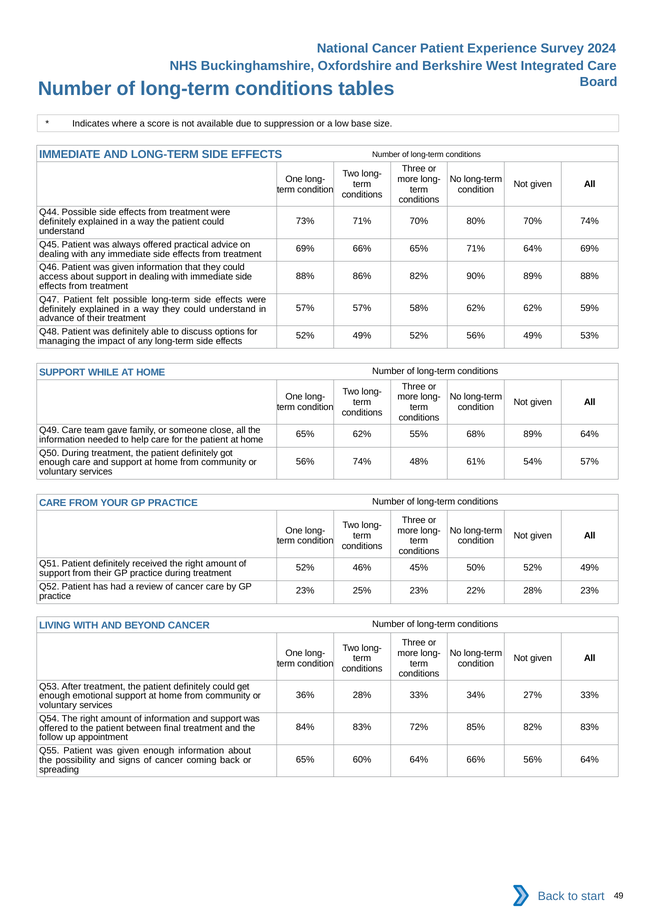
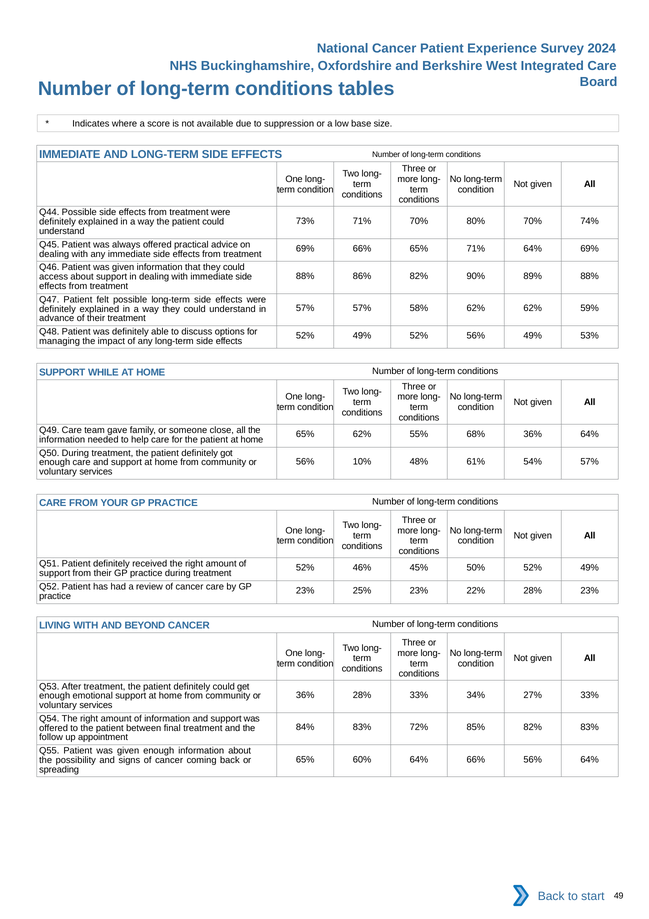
68% 89%: 89% -> 36%
56% 74%: 74% -> 10%
